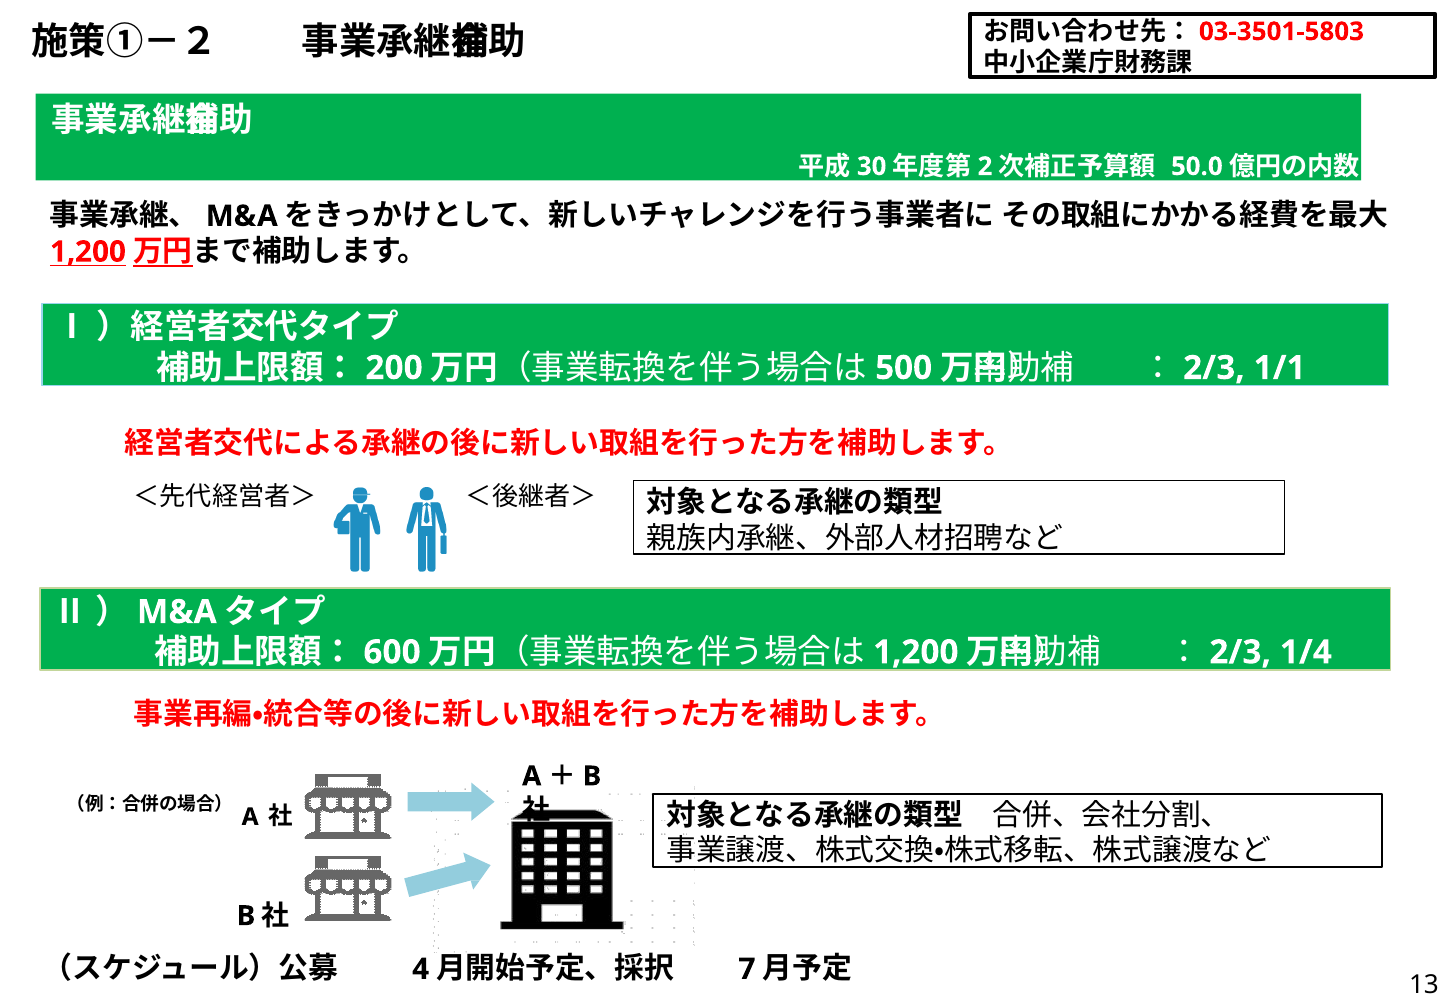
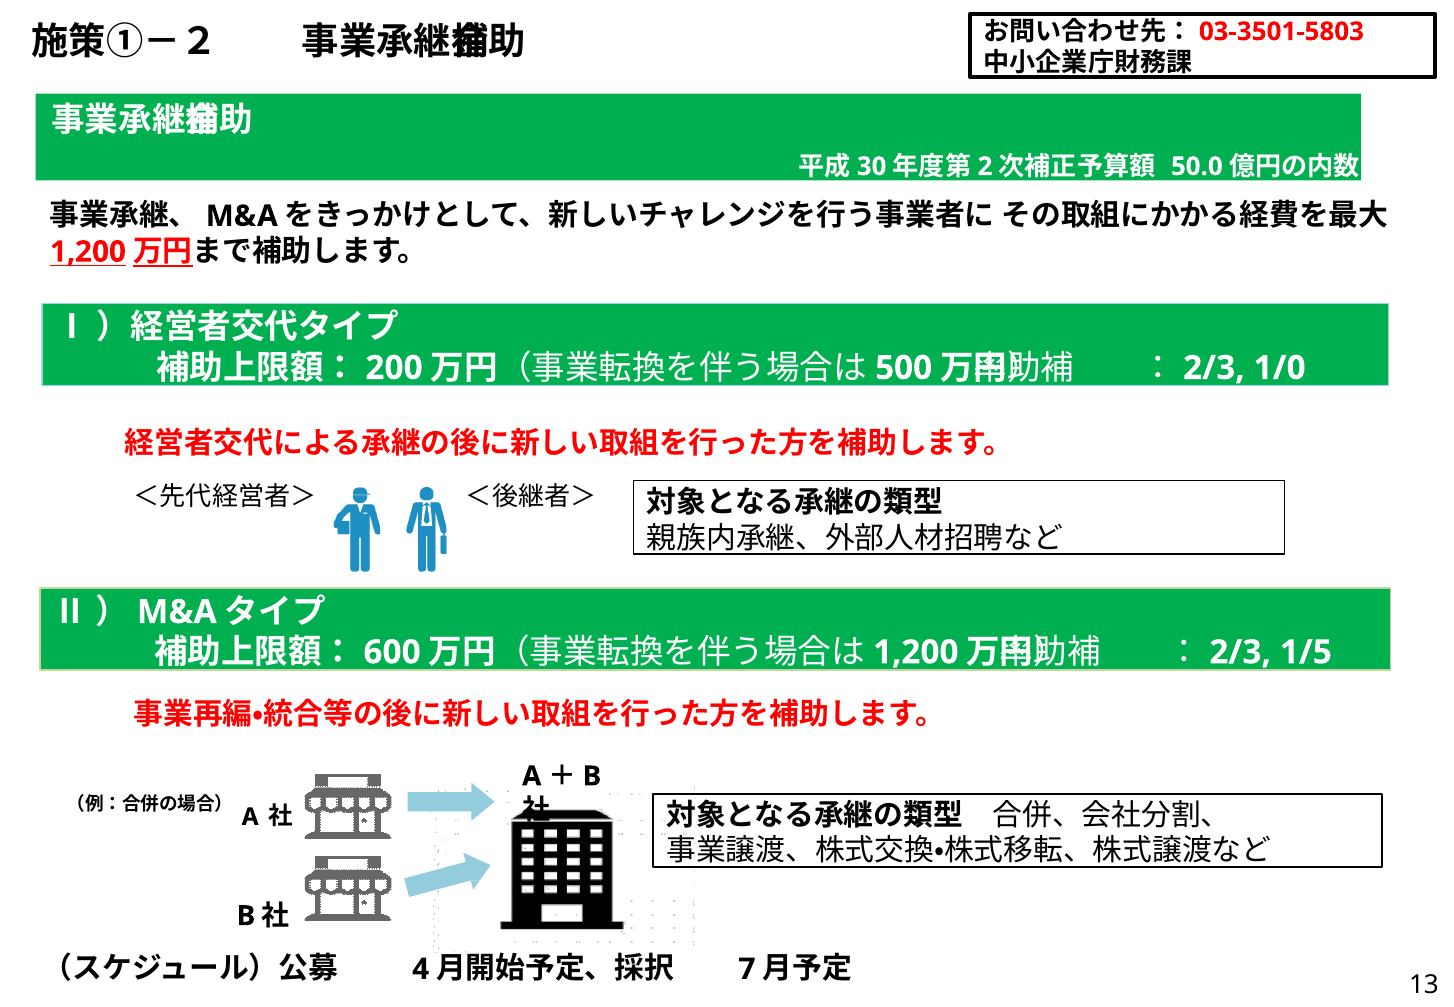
1/1: 1/1 -> 1/0
1/4: 1/4 -> 1/5
